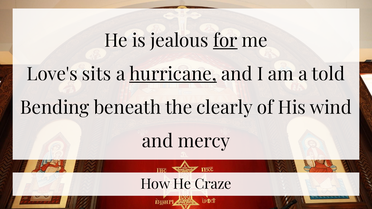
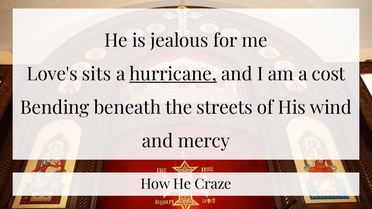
for underline: present -> none
told: told -> cost
clearly: clearly -> streets
